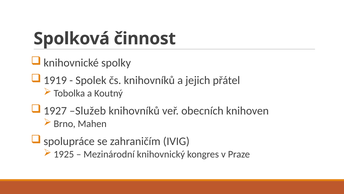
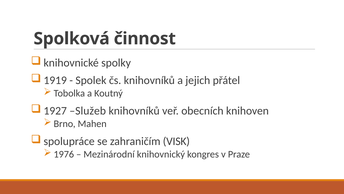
IVIG: IVIG -> VISK
1925: 1925 -> 1976
